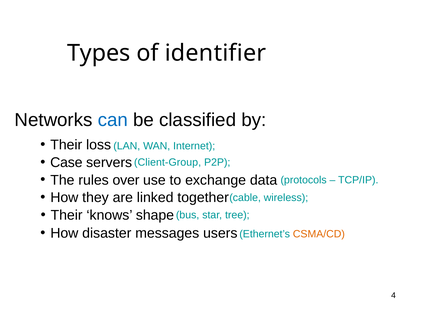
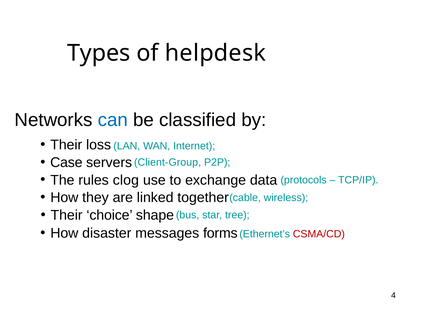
identifier: identifier -> helpdesk
over: over -> clog
knows: knows -> choice
users: users -> forms
CSMA/CD colour: orange -> red
